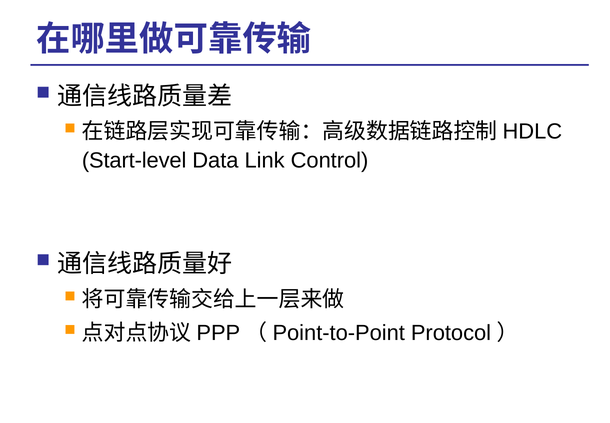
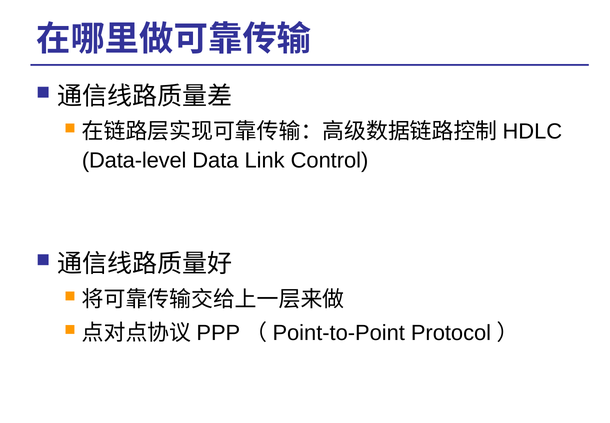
Start-level: Start-level -> Data-level
